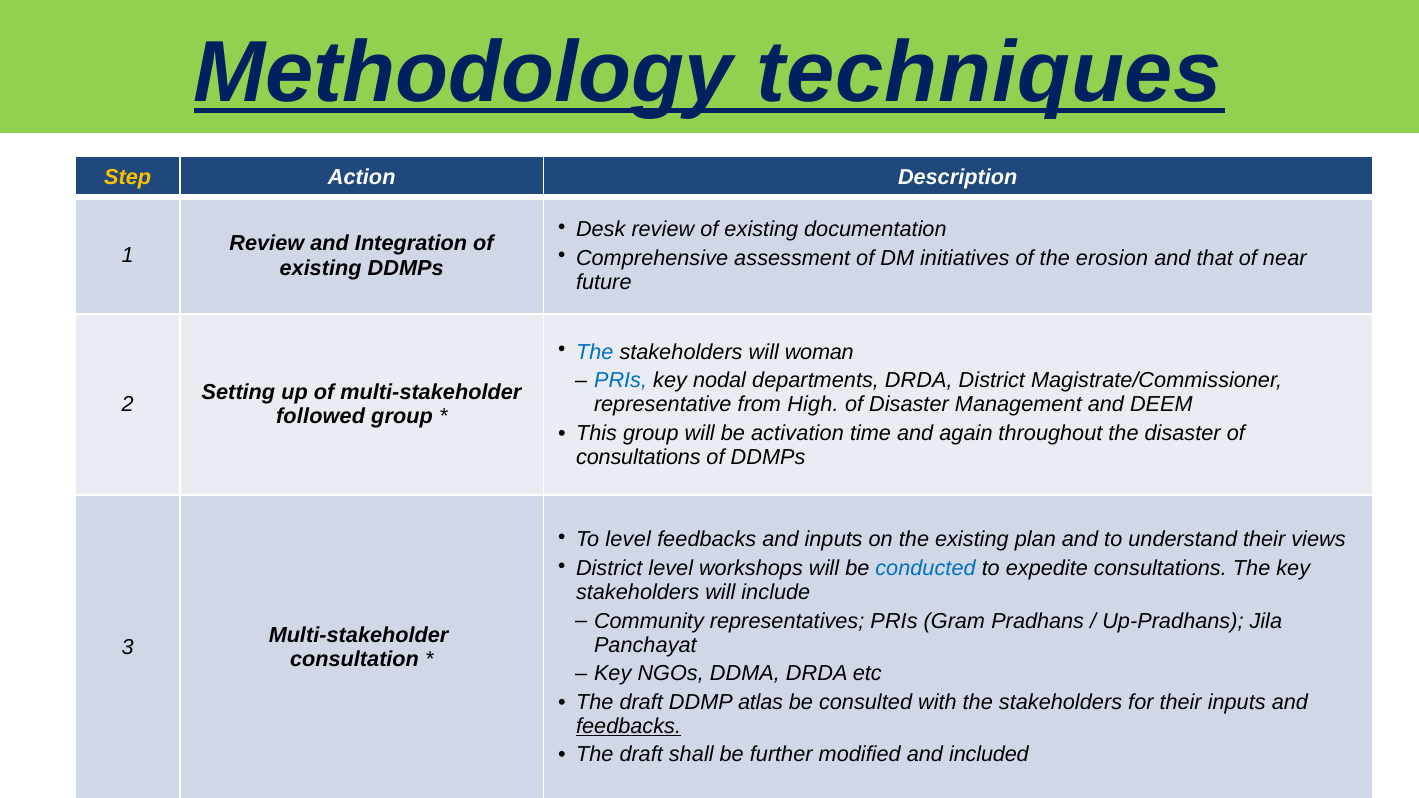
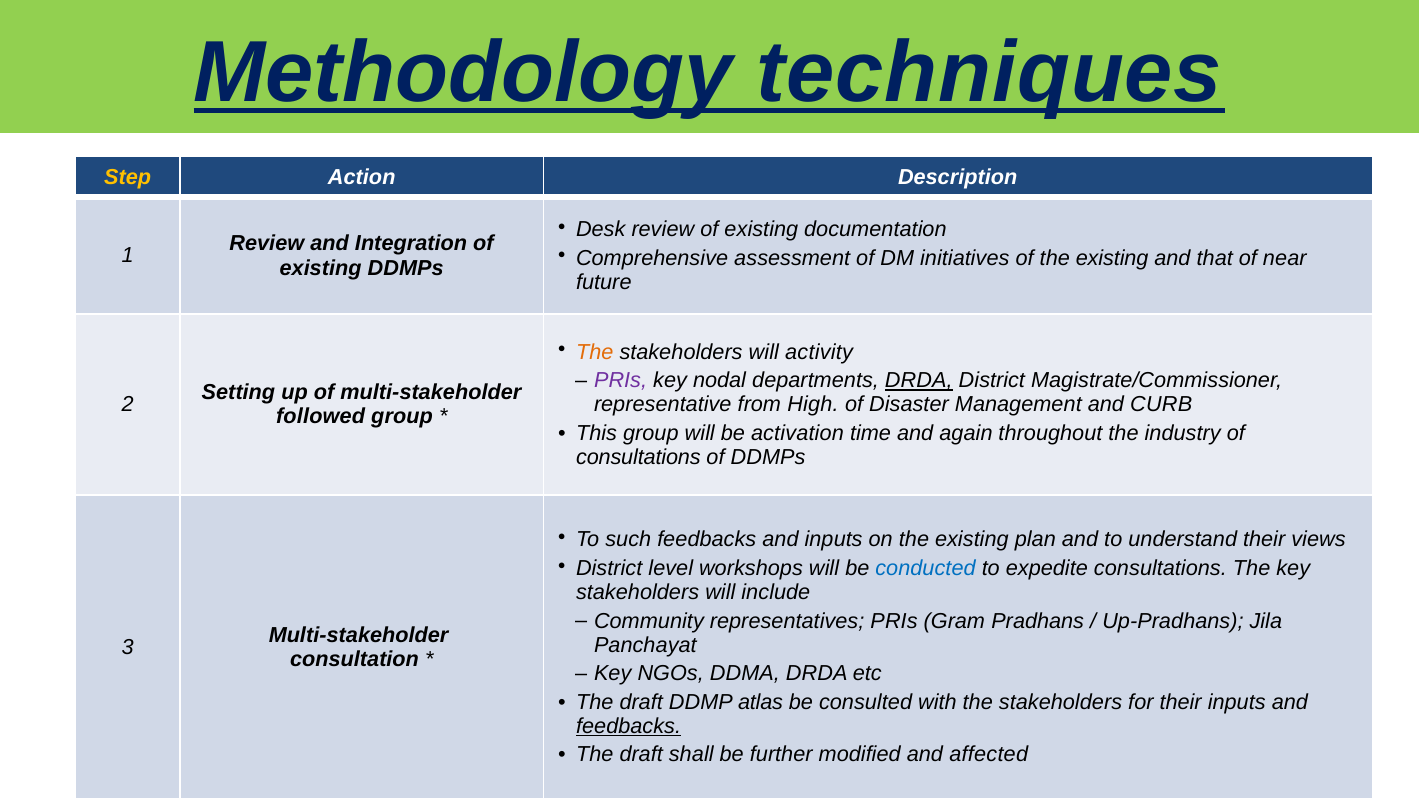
of the erosion: erosion -> existing
The at (595, 352) colour: blue -> orange
woman: woman -> activity
PRIs at (621, 381) colour: blue -> purple
DRDA at (919, 381) underline: none -> present
DEEM: DEEM -> CURB
the disaster: disaster -> industry
To level: level -> such
included: included -> affected
